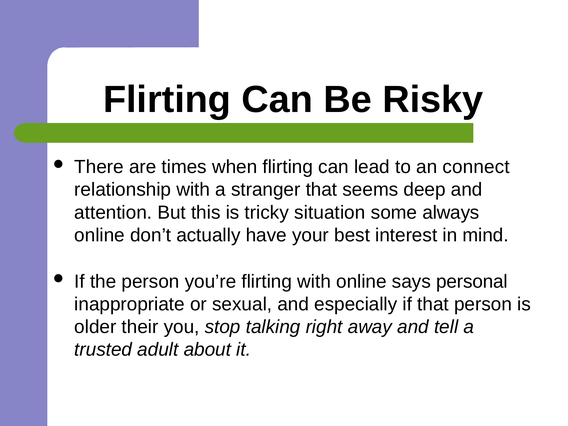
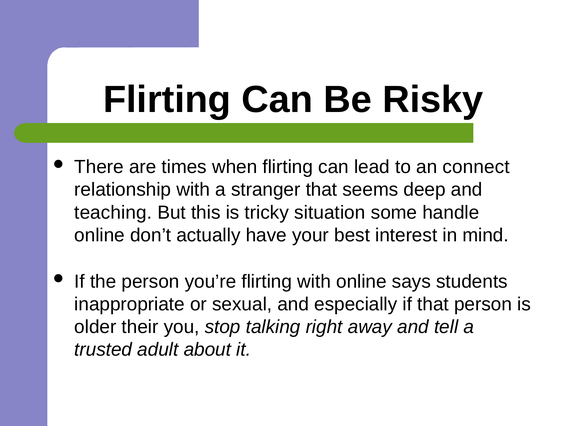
attention: attention -> teaching
always: always -> handle
personal: personal -> students
